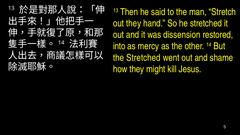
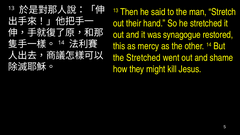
out they: they -> their
dissension: dissension -> synagogue
into: into -> this
